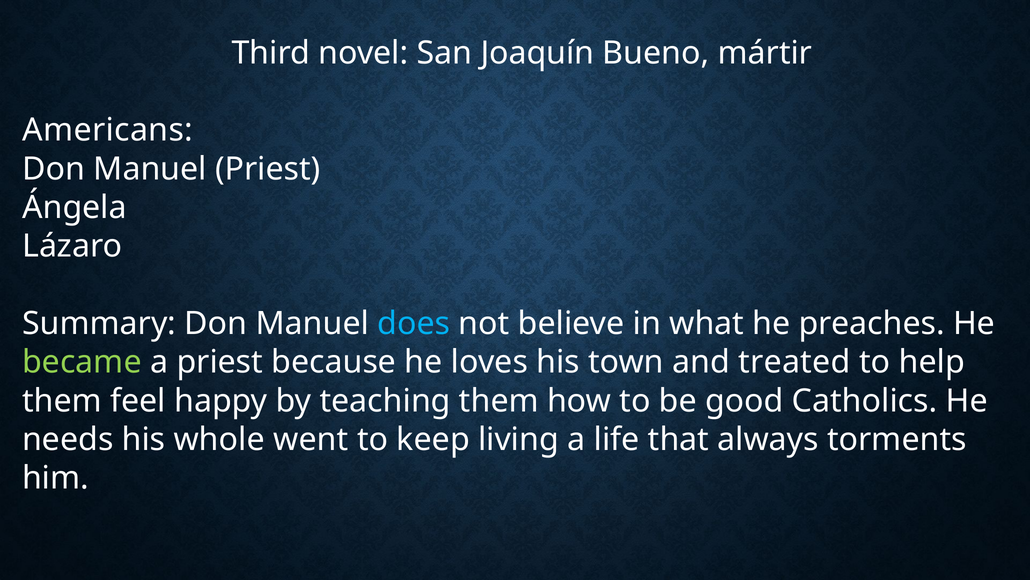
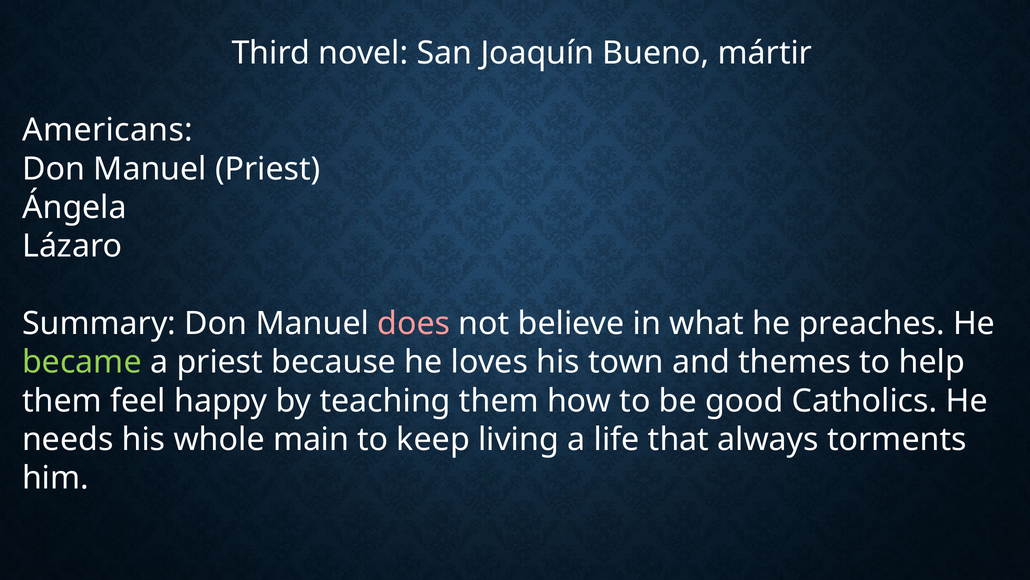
does colour: light blue -> pink
treated: treated -> themes
went: went -> main
